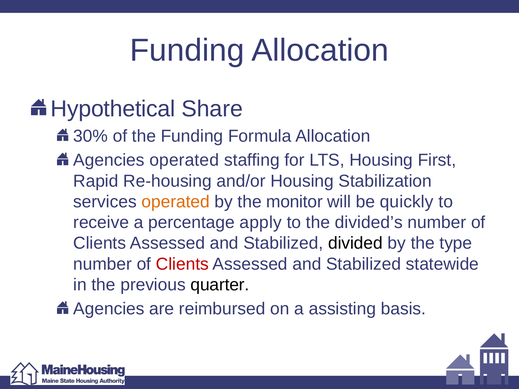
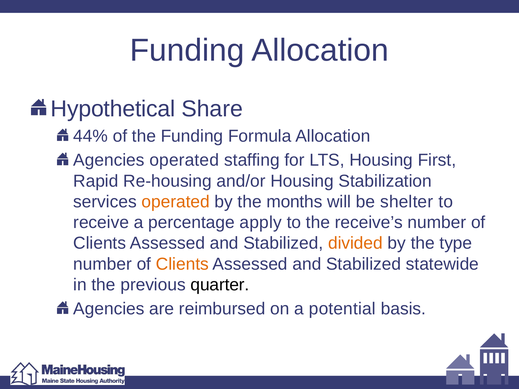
30%: 30% -> 44%
monitor: monitor -> months
quickly: quickly -> shelter
divided’s: divided’s -> receive’s
divided colour: black -> orange
Clients at (182, 264) colour: red -> orange
assisting: assisting -> potential
